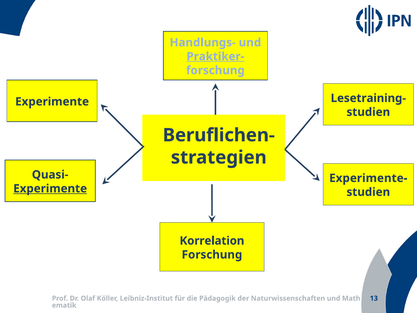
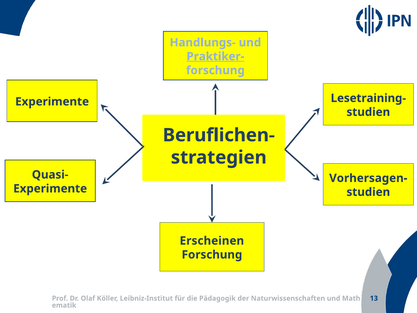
Experimente-: Experimente- -> Vorhersagen-
Experimente at (50, 188) underline: present -> none
Korrelation: Korrelation -> Erscheinen
